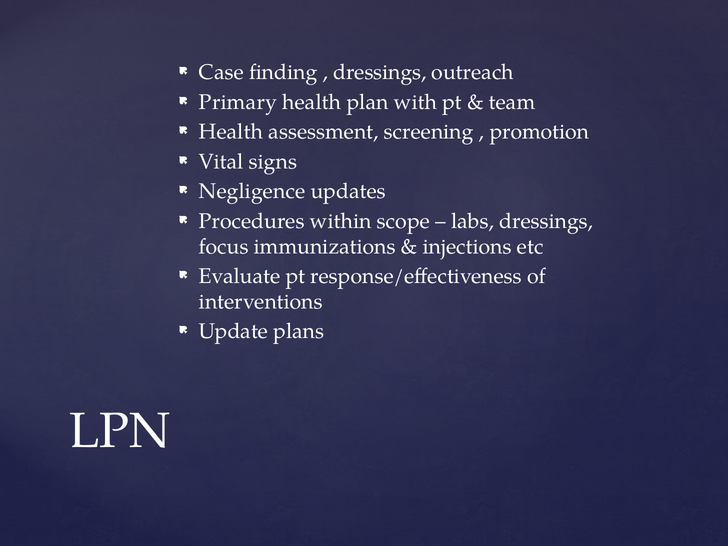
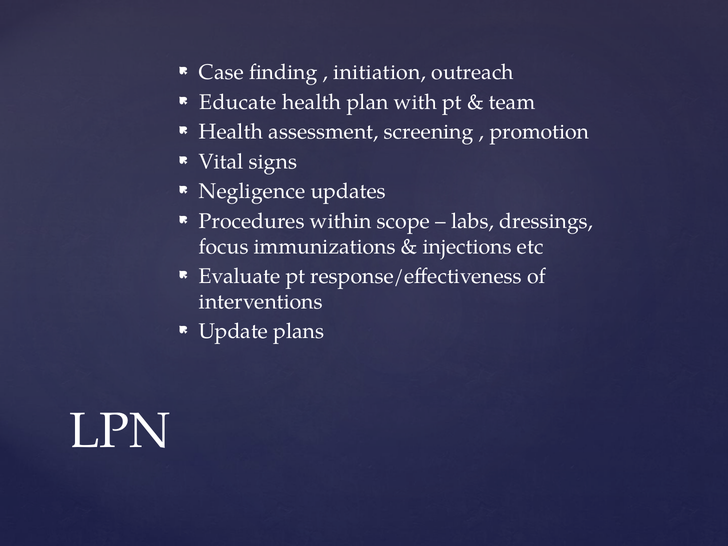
dressings at (380, 72): dressings -> initiation
Primary: Primary -> Educate
